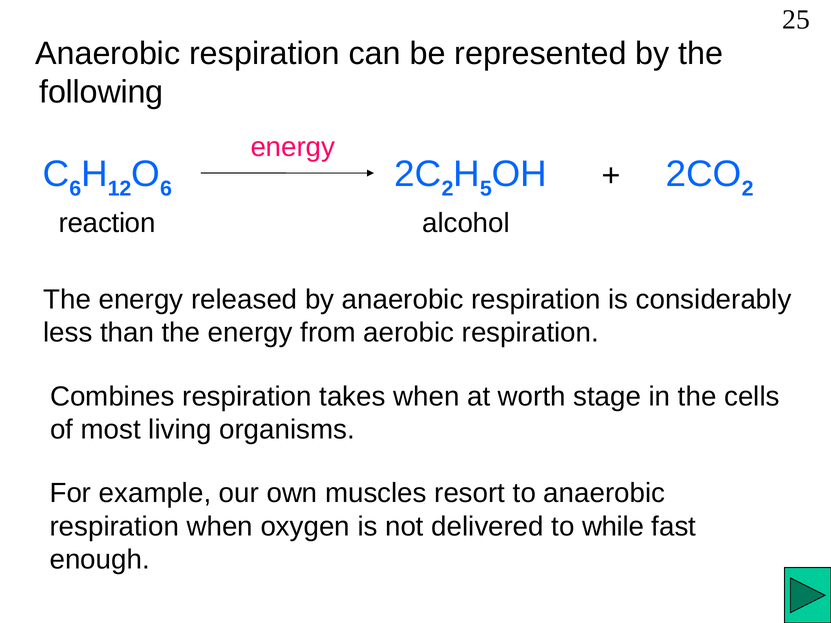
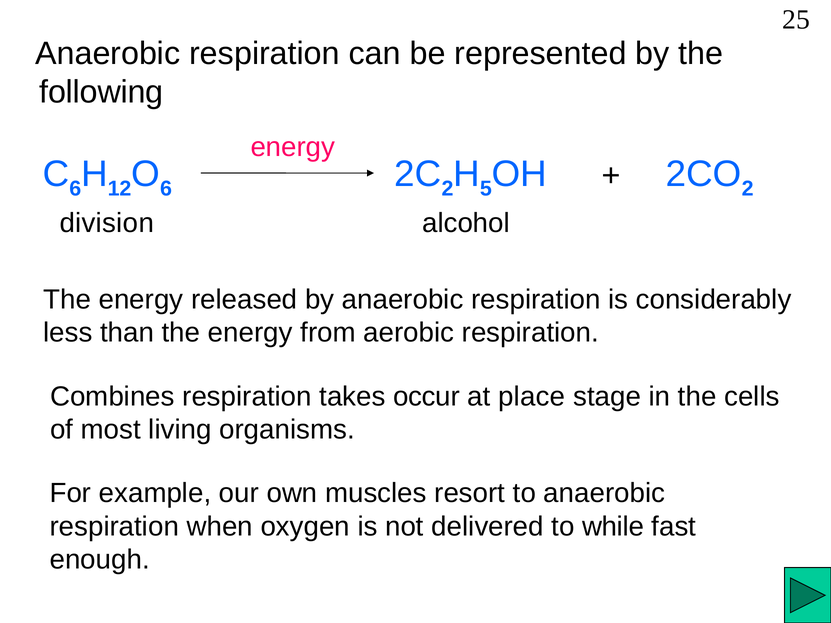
reaction: reaction -> division
takes when: when -> occur
worth: worth -> place
